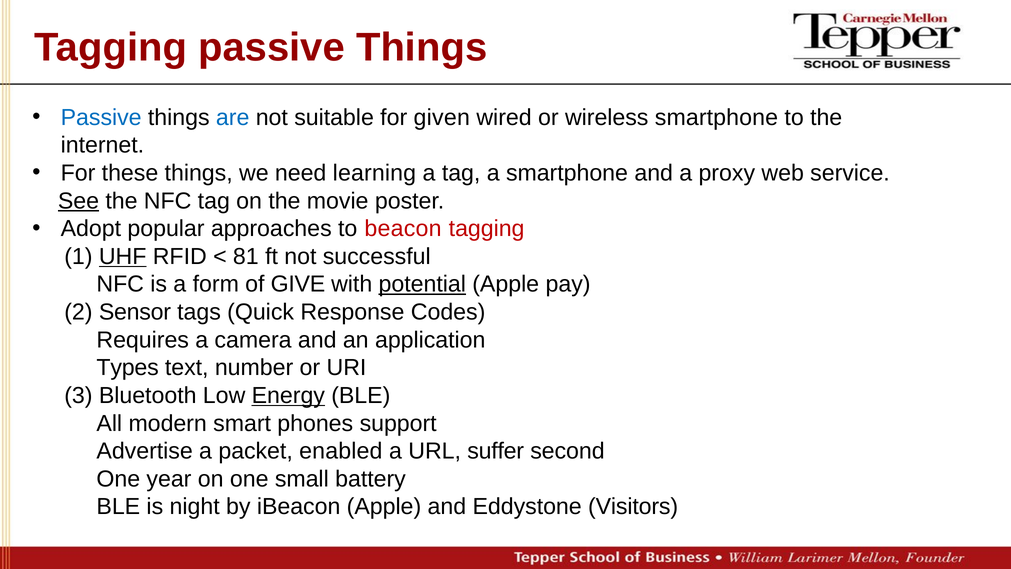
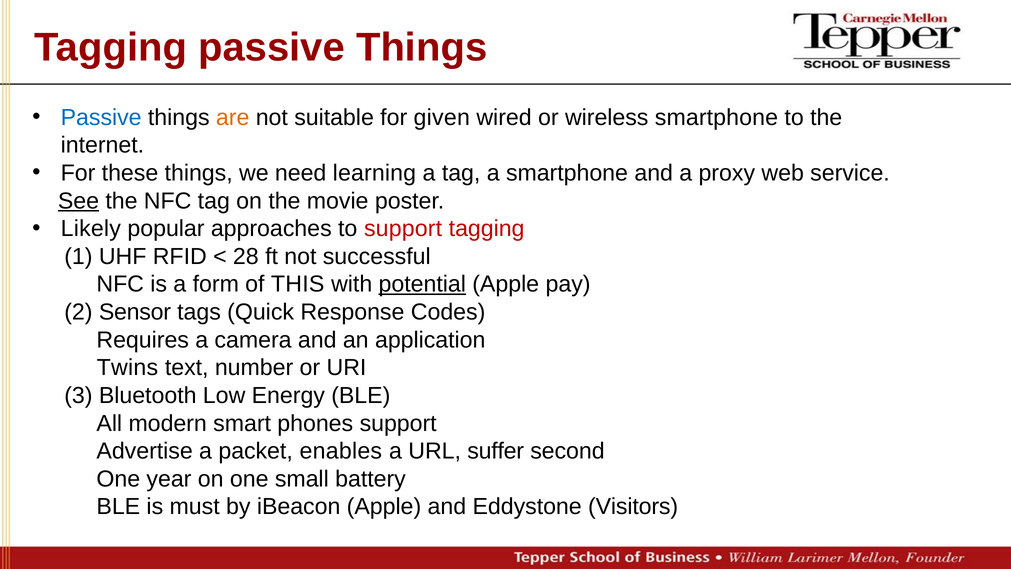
are colour: blue -> orange
Adopt: Adopt -> Likely
to beacon: beacon -> support
UHF underline: present -> none
81: 81 -> 28
GIVE: GIVE -> THIS
Types: Types -> Twins
Energy underline: present -> none
enabled: enabled -> enables
night: night -> must
